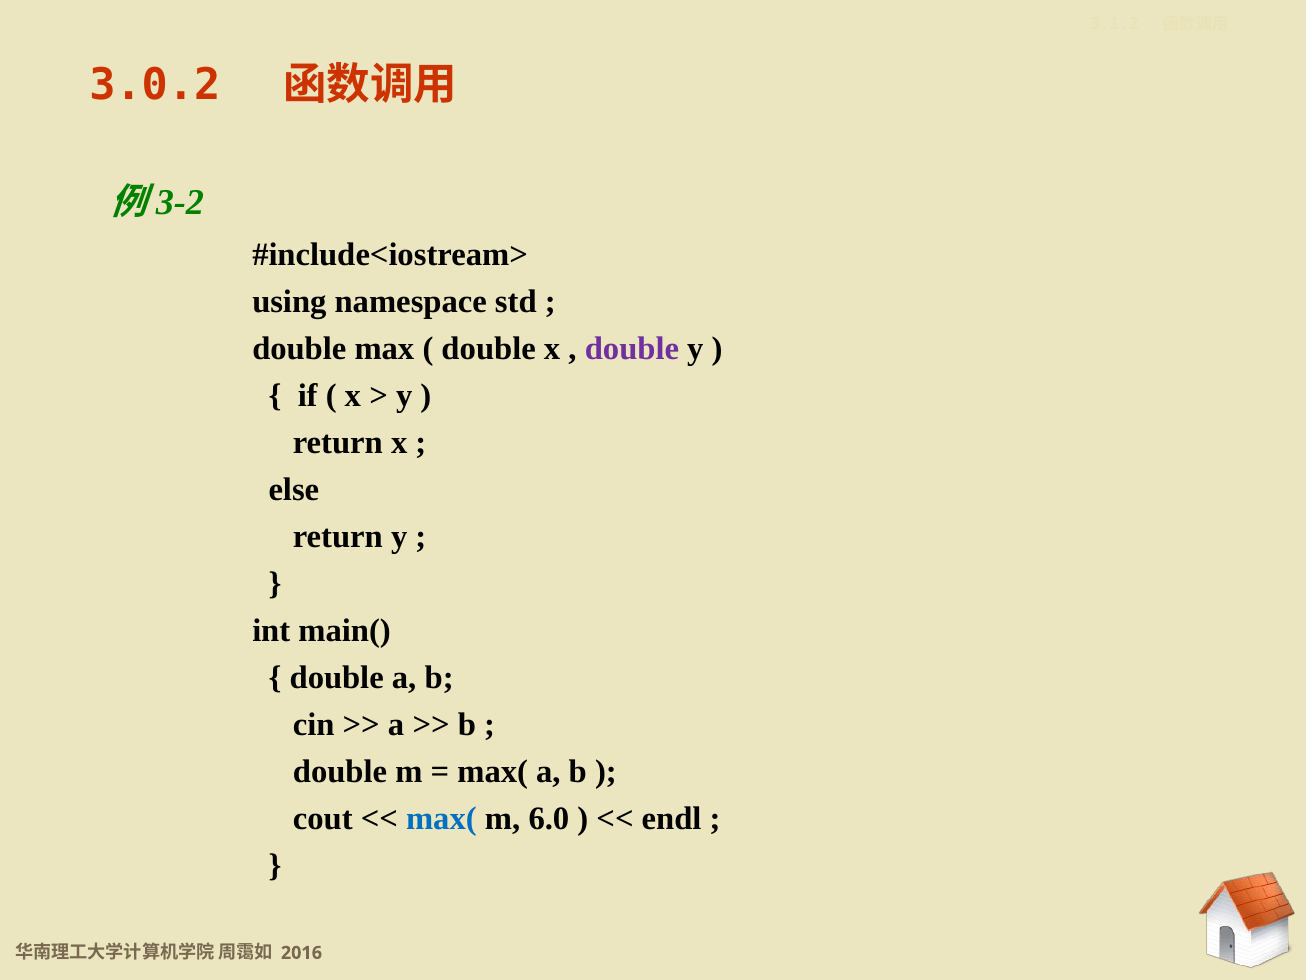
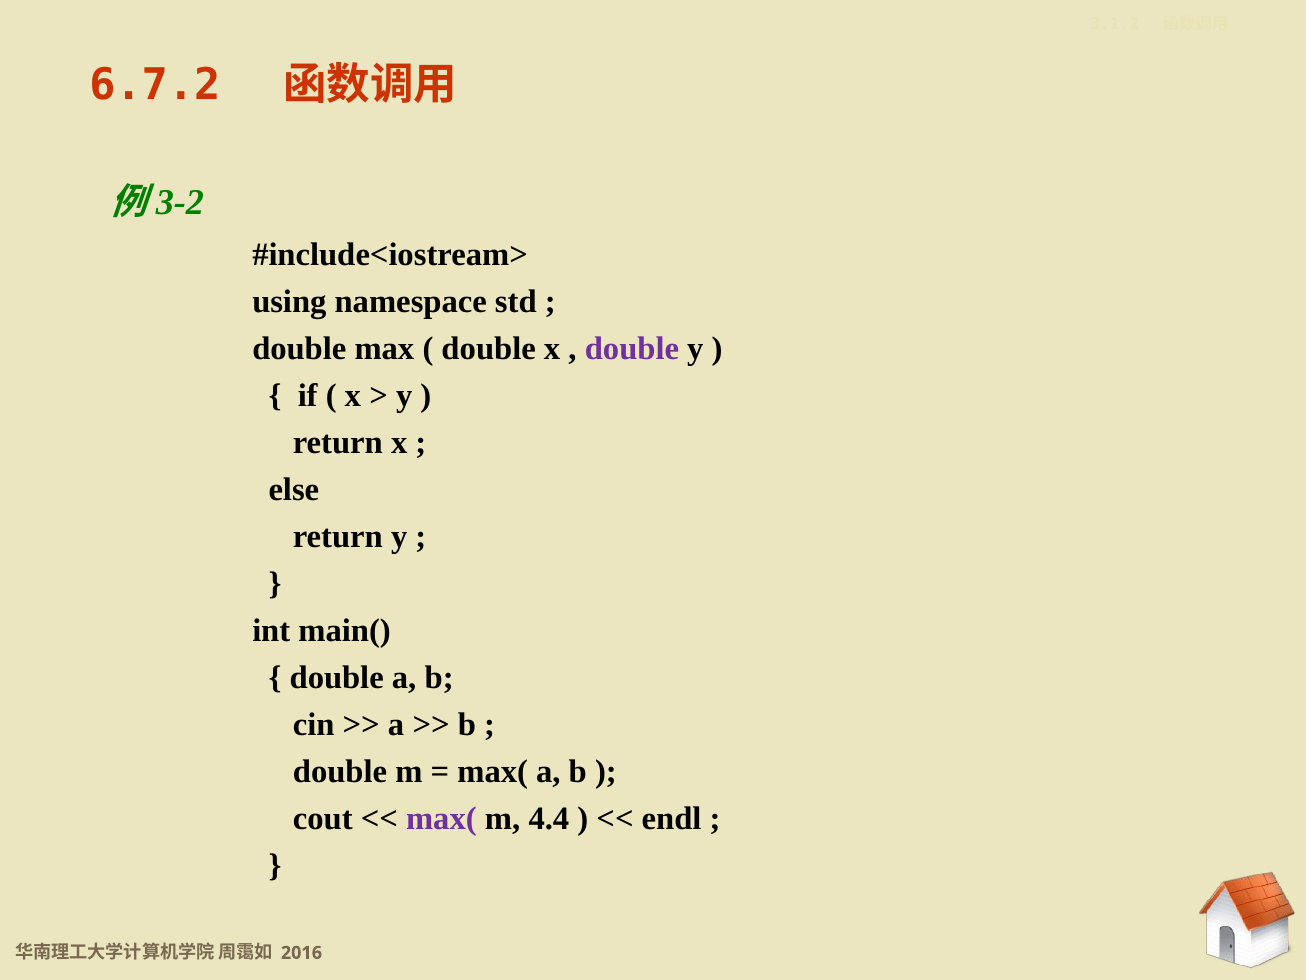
3.0.2: 3.0.2 -> 6.7.2
max( at (441, 818) colour: blue -> purple
6.0: 6.0 -> 4.4
